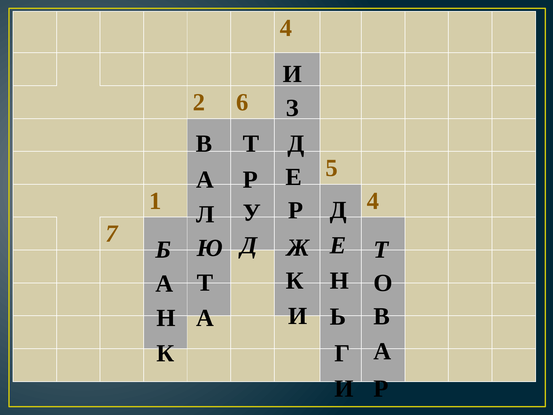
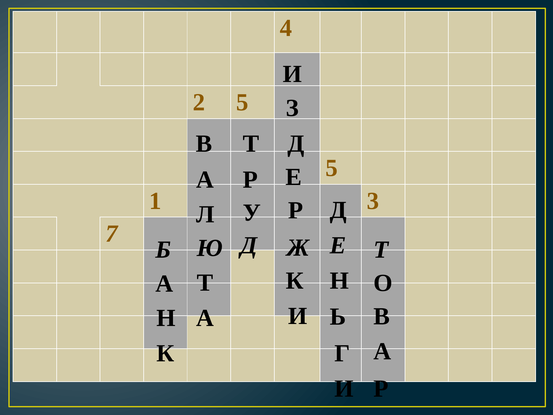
2 6: 6 -> 5
1 4: 4 -> 3
